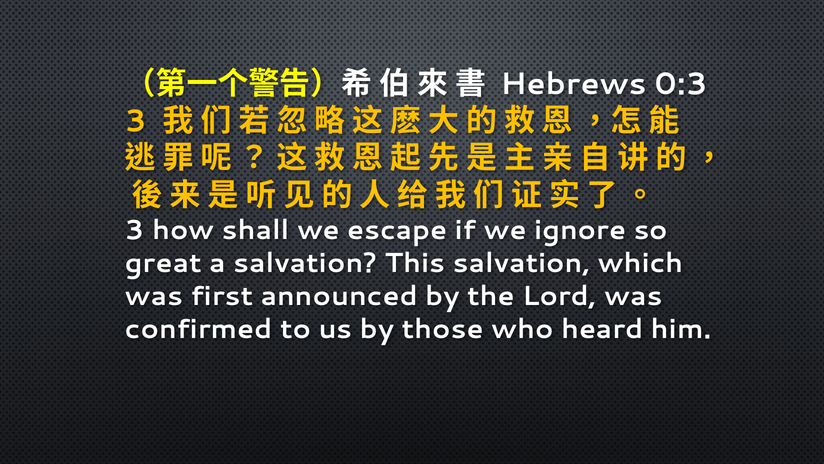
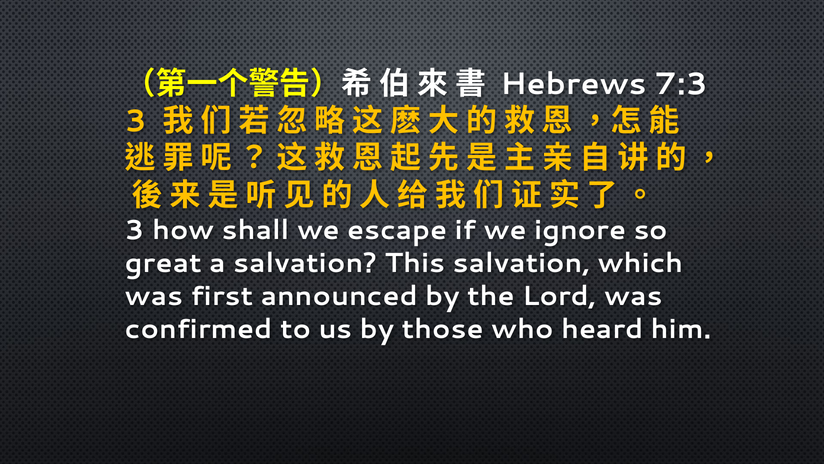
0:3: 0:3 -> 7:3
